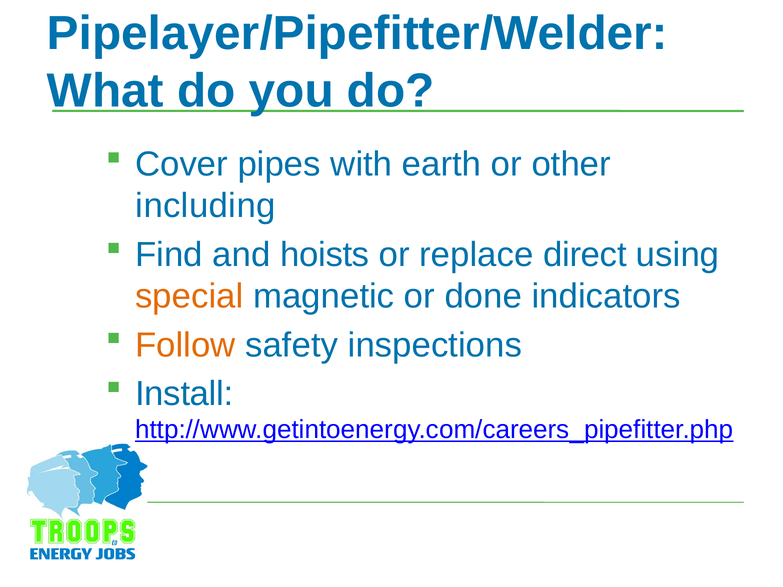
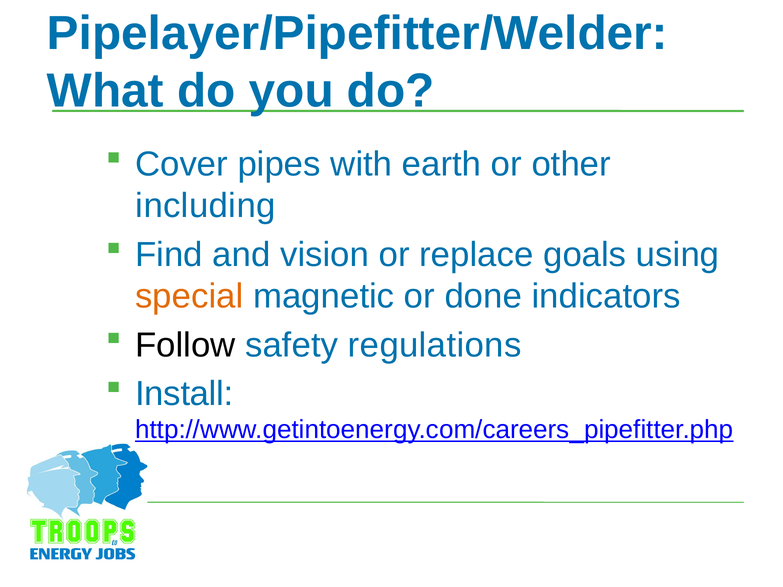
hoists: hoists -> vision
direct: direct -> goals
Follow colour: orange -> black
inspections: inspections -> regulations
